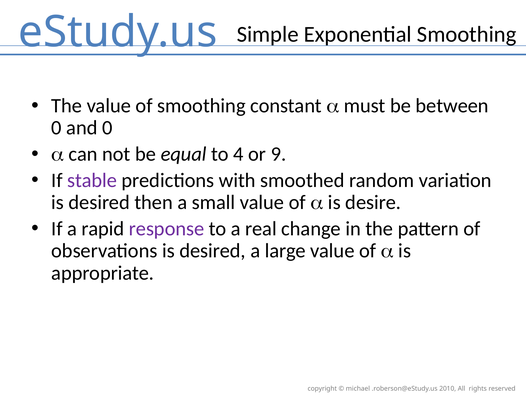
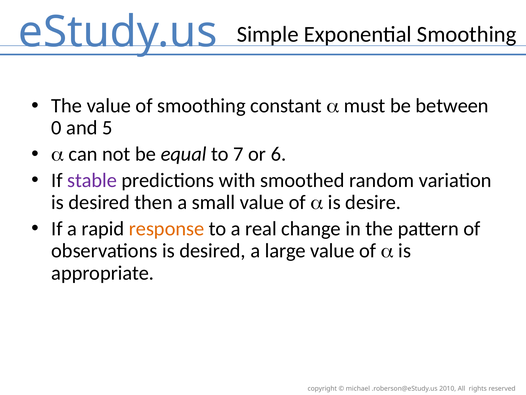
and 0: 0 -> 5
4: 4 -> 7
9: 9 -> 6
response colour: purple -> orange
